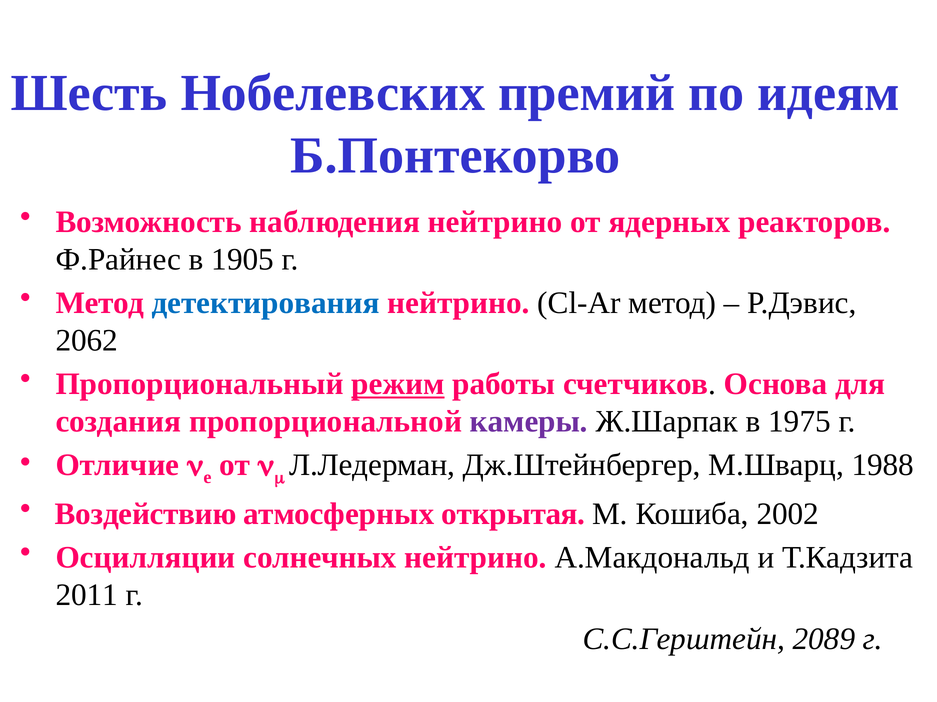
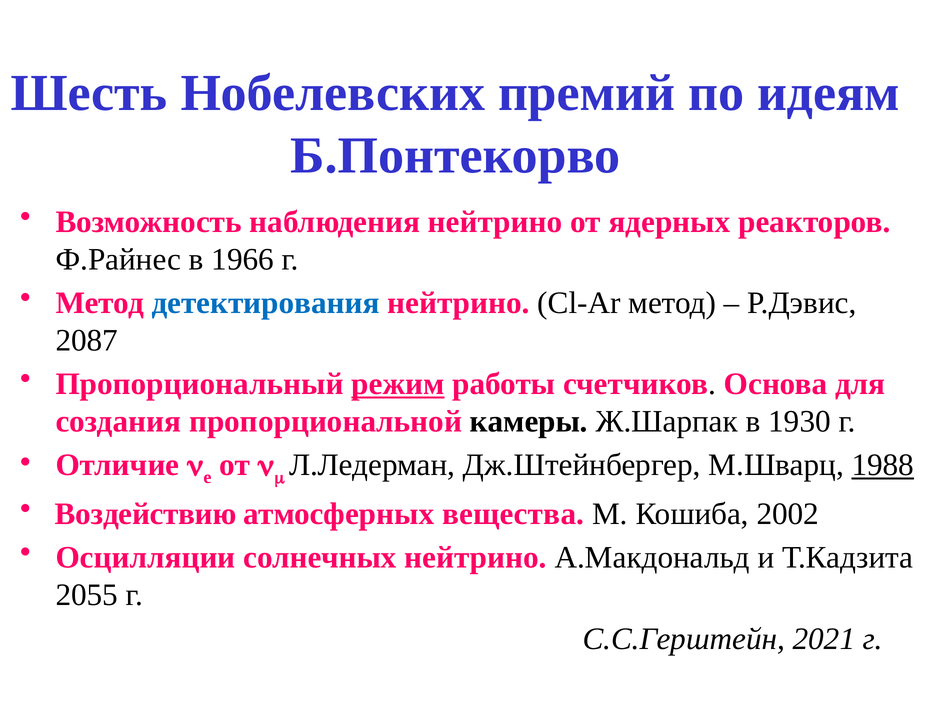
1905: 1905 -> 1966
2062: 2062 -> 2087
камеры colour: purple -> black
1975: 1975 -> 1930
1988 underline: none -> present
открытая: открытая -> вещества
2011: 2011 -> 2055
2089: 2089 -> 2021
